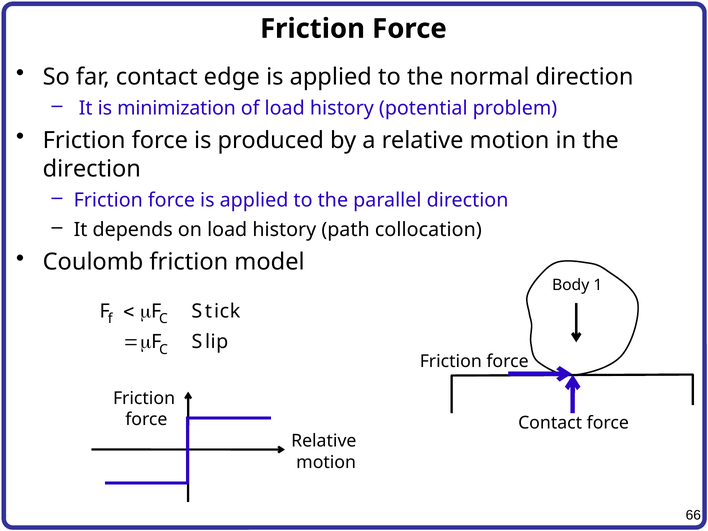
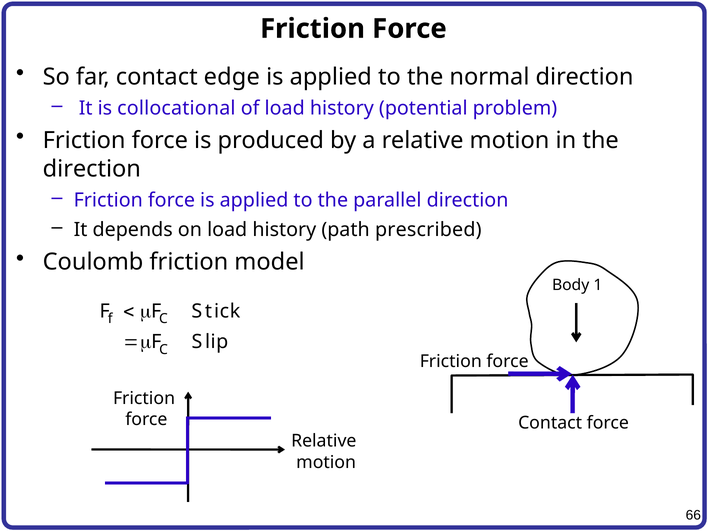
minimization: minimization -> collocational
collocation: collocation -> prescribed
